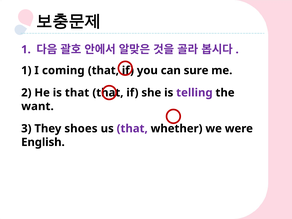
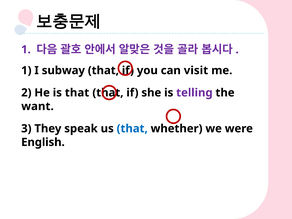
coming: coming -> subway
sure: sure -> visit
shoes: shoes -> speak
that at (132, 129) colour: purple -> blue
